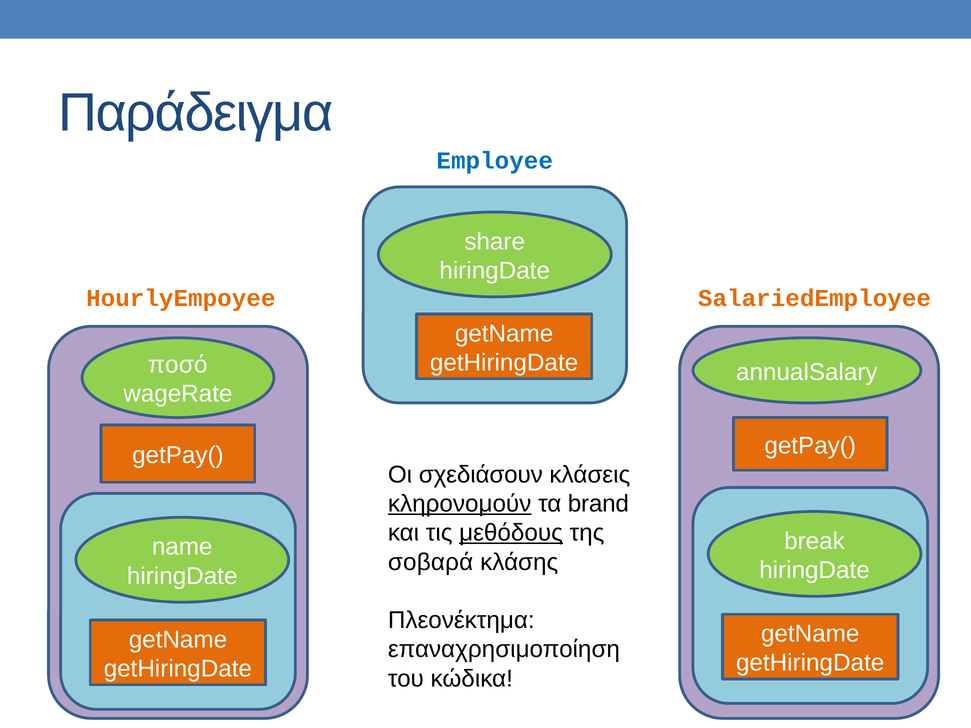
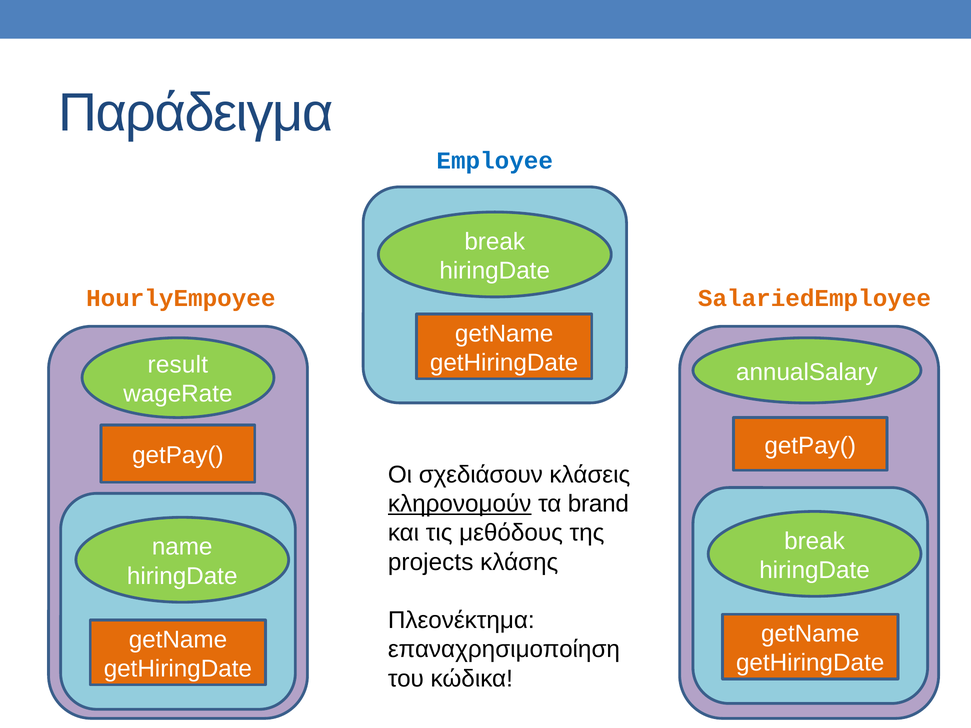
share at (495, 242): share -> break
ποσό: ποσό -> result
μεθόδους underline: present -> none
σοβαρά: σοβαρά -> projects
